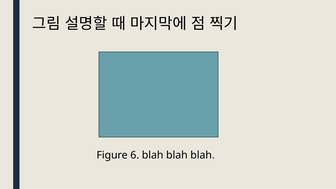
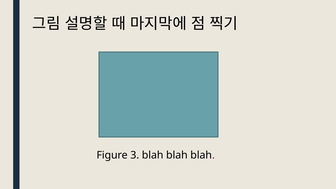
6: 6 -> 3
